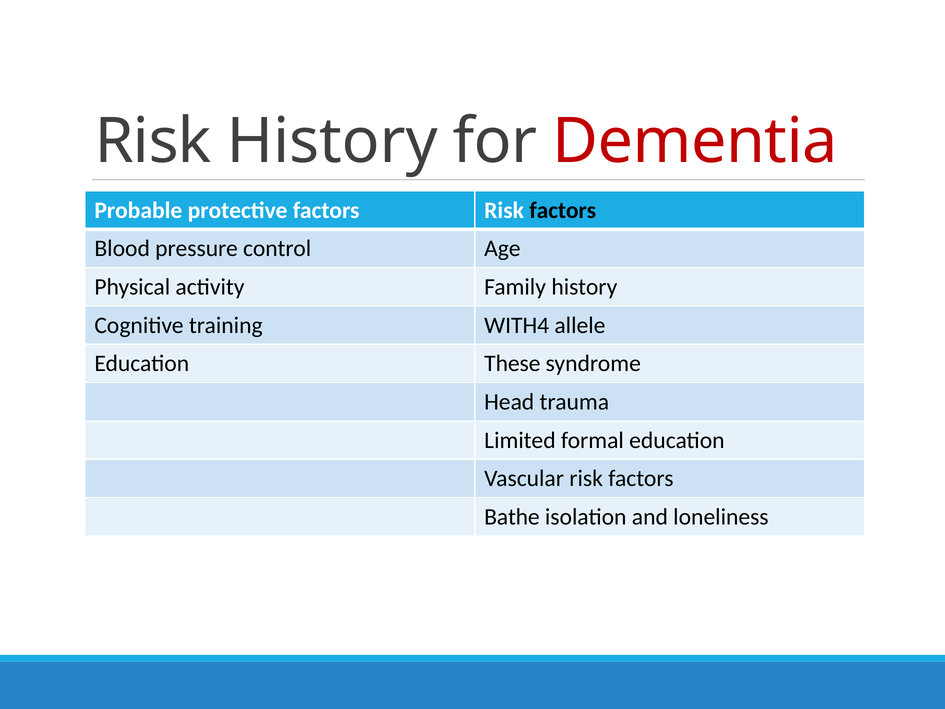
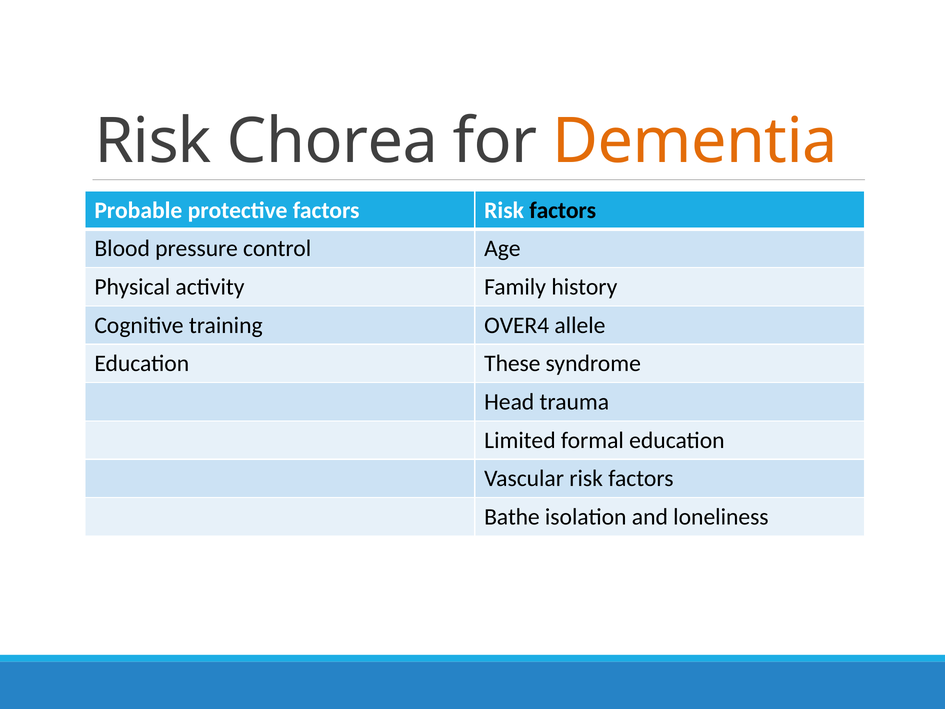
Risk History: History -> Chorea
Dementia colour: red -> orange
WITH4: WITH4 -> OVER4
